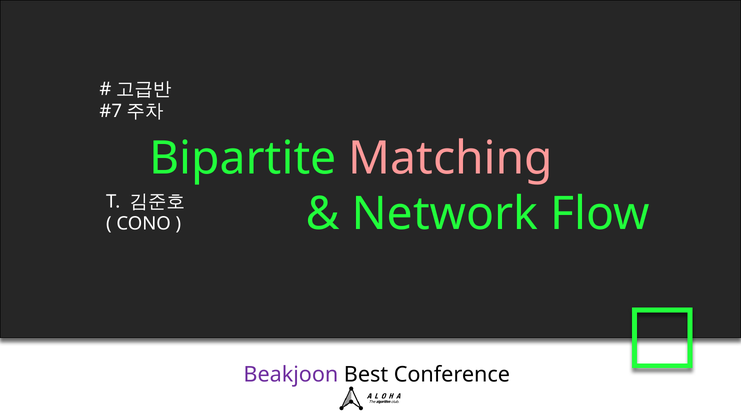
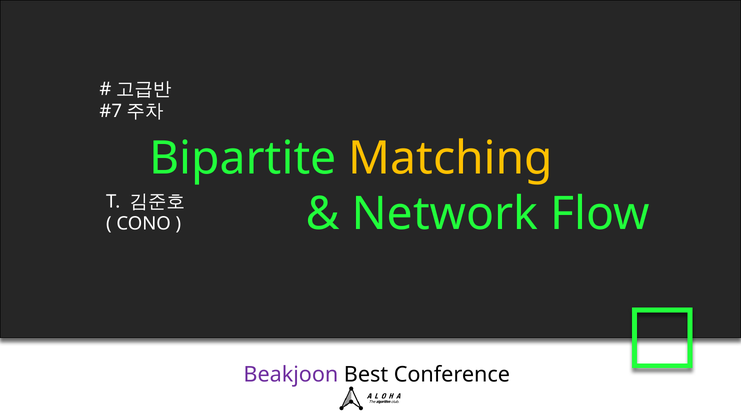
Matching colour: pink -> yellow
